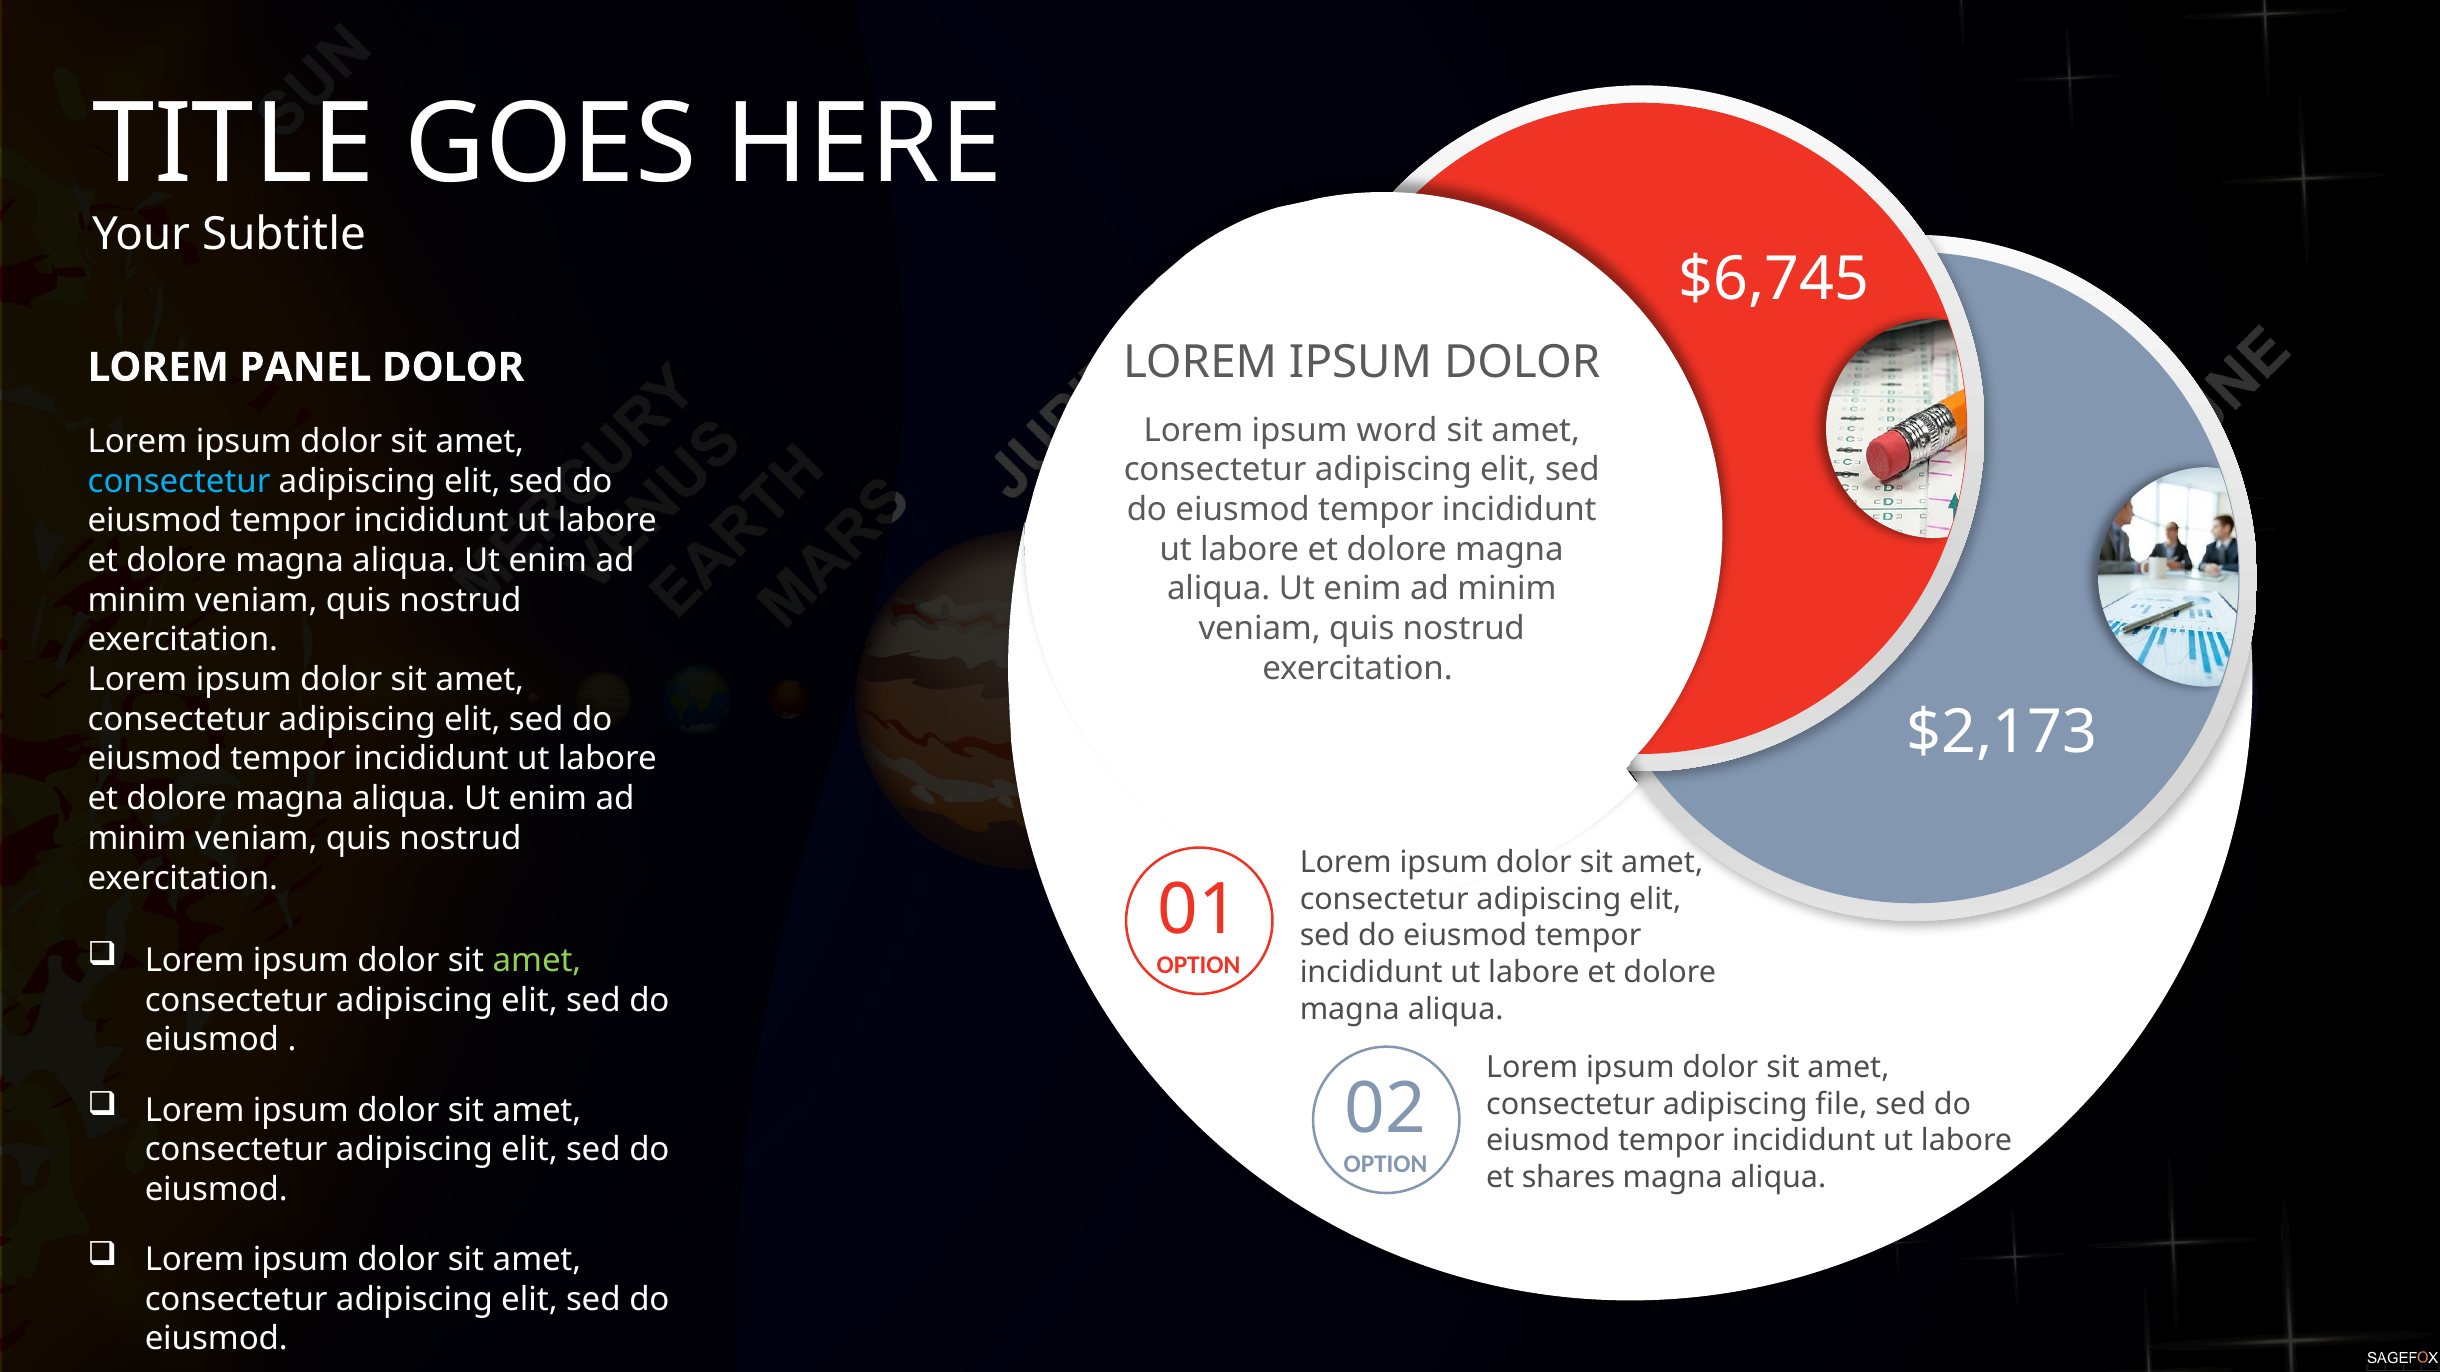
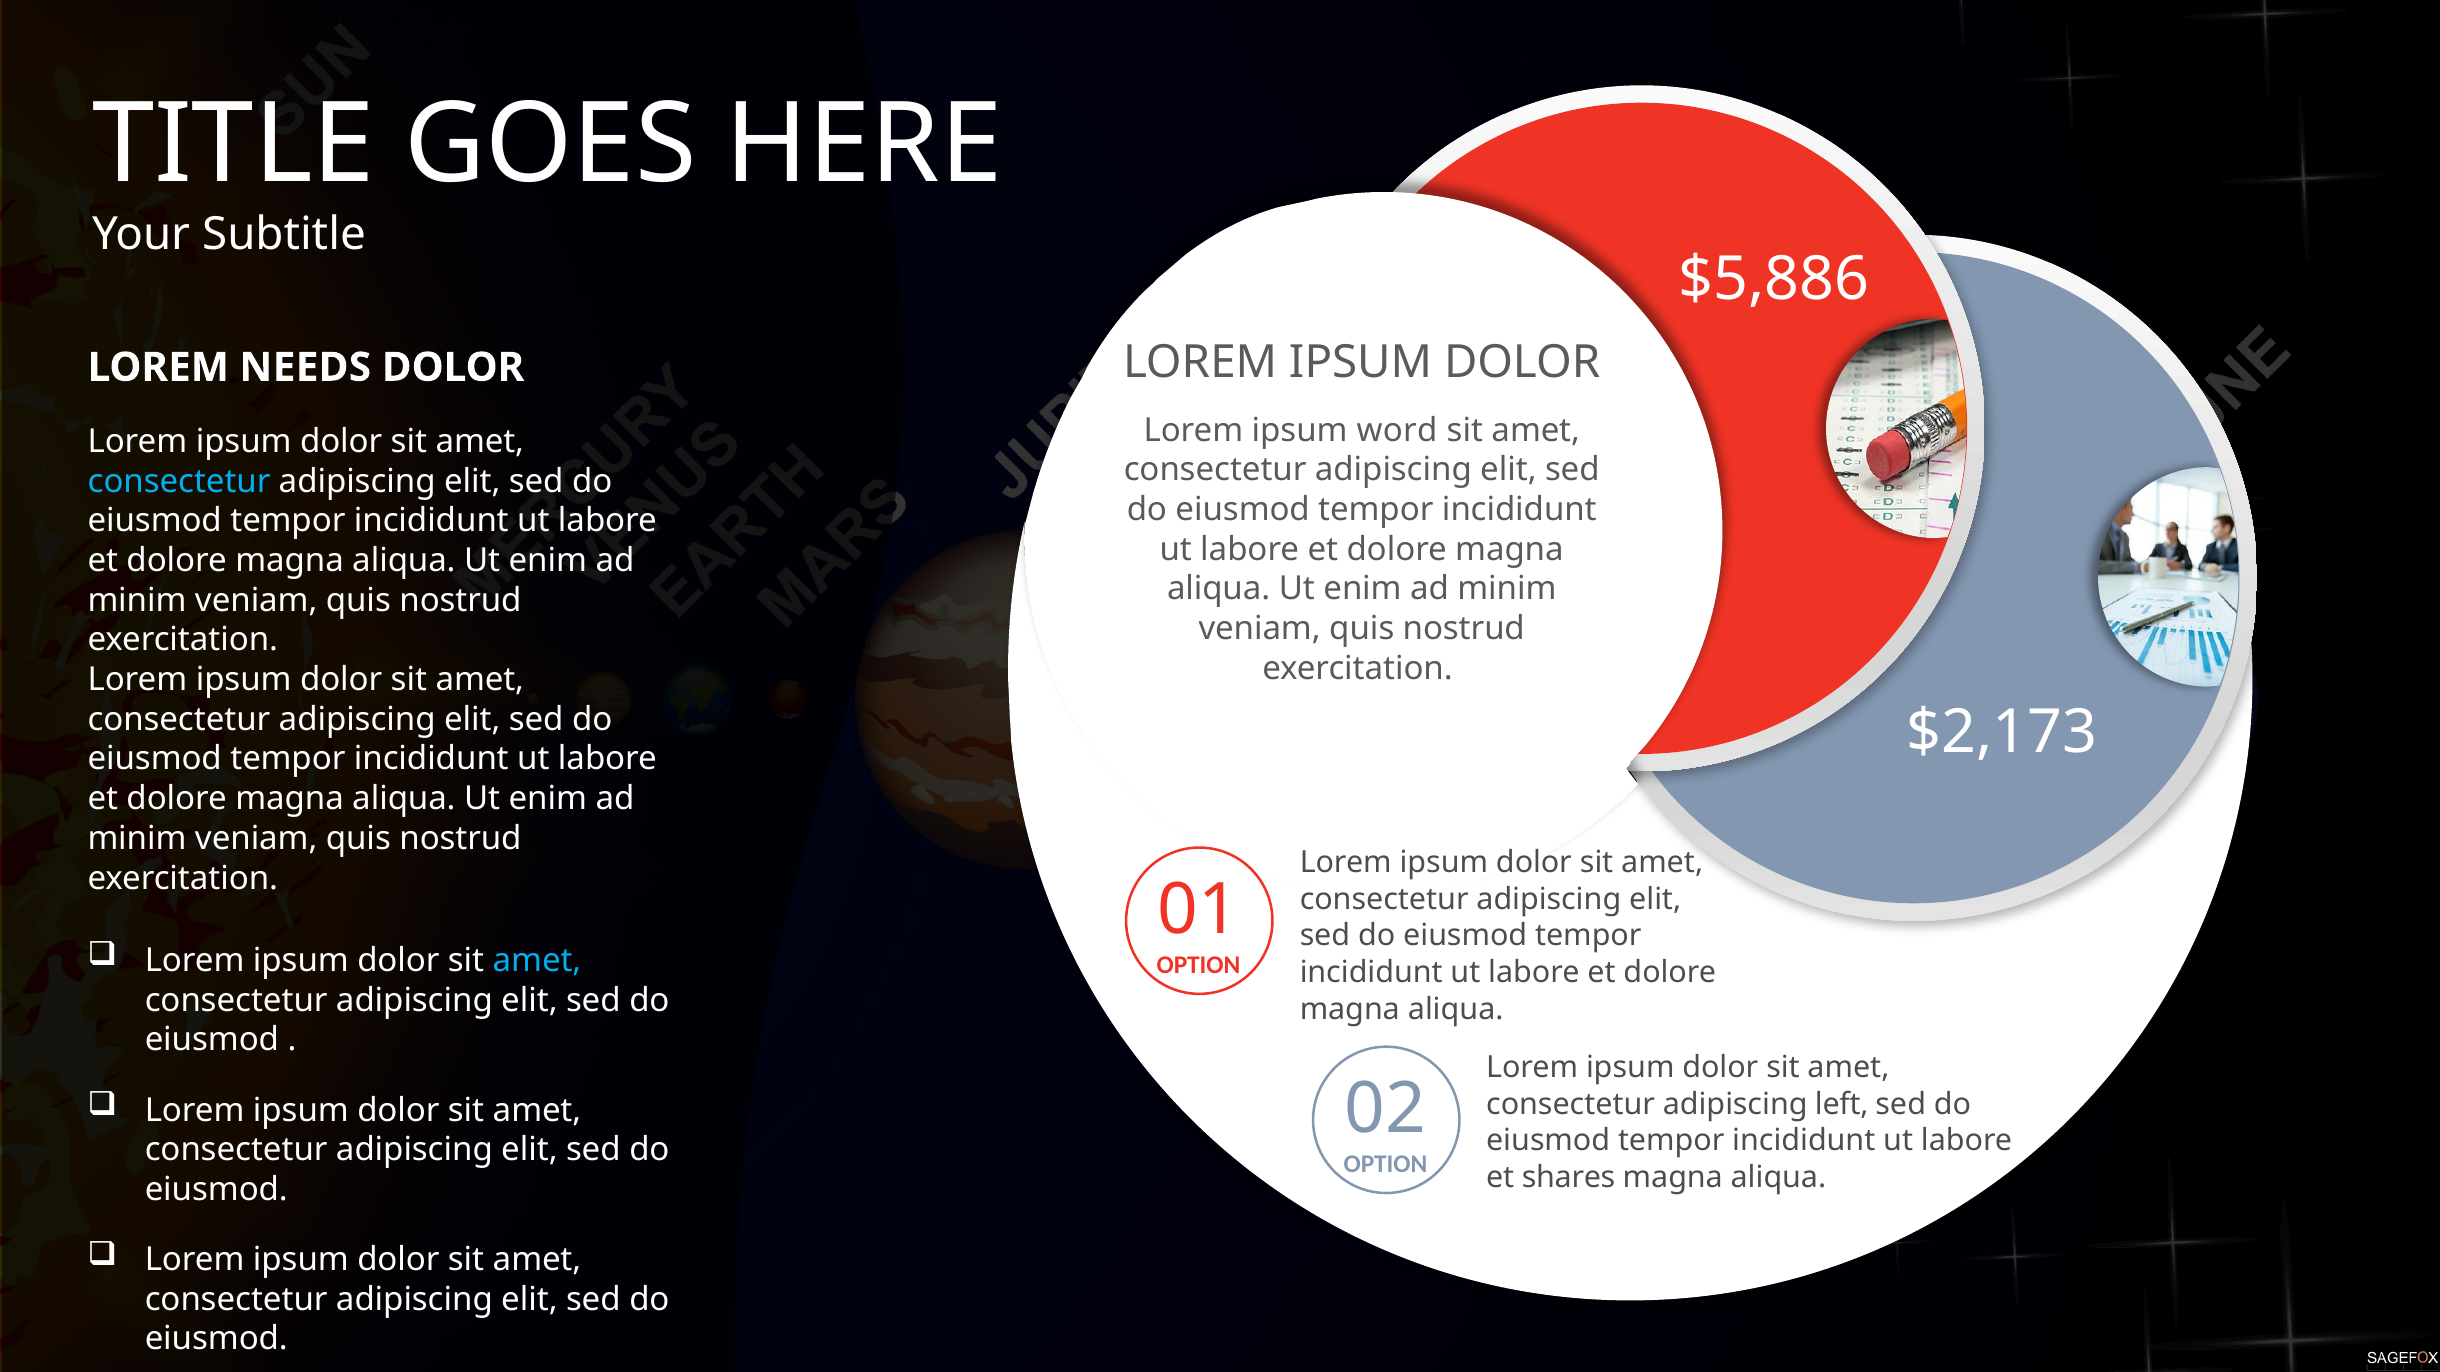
$6,745: $6,745 -> $5,886
PANEL: PANEL -> NEEDS
amet at (537, 961) colour: light green -> light blue
file: file -> left
